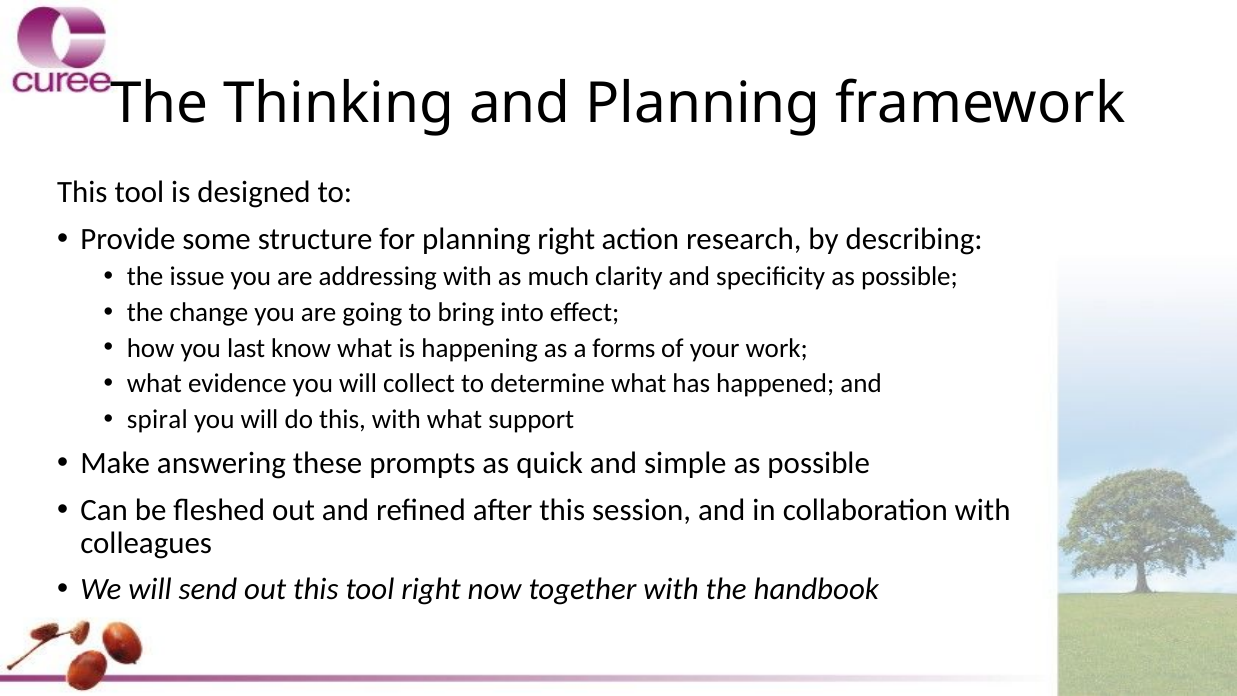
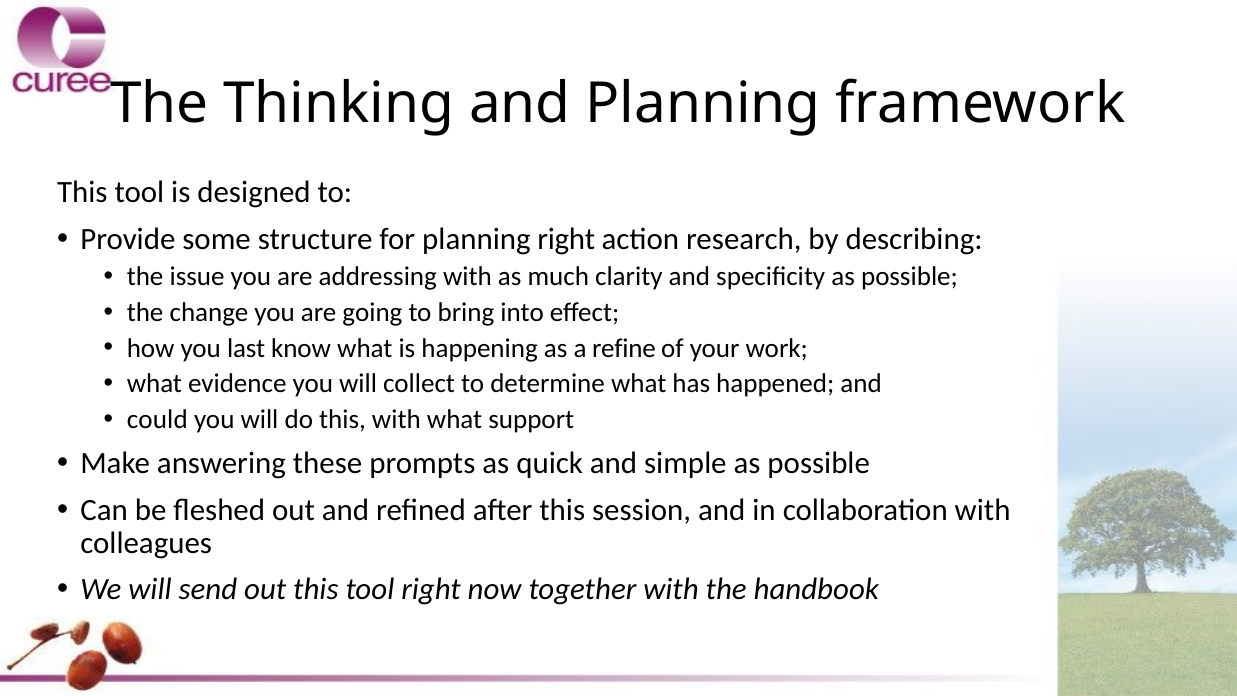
forms: forms -> refine
spiral: spiral -> could
